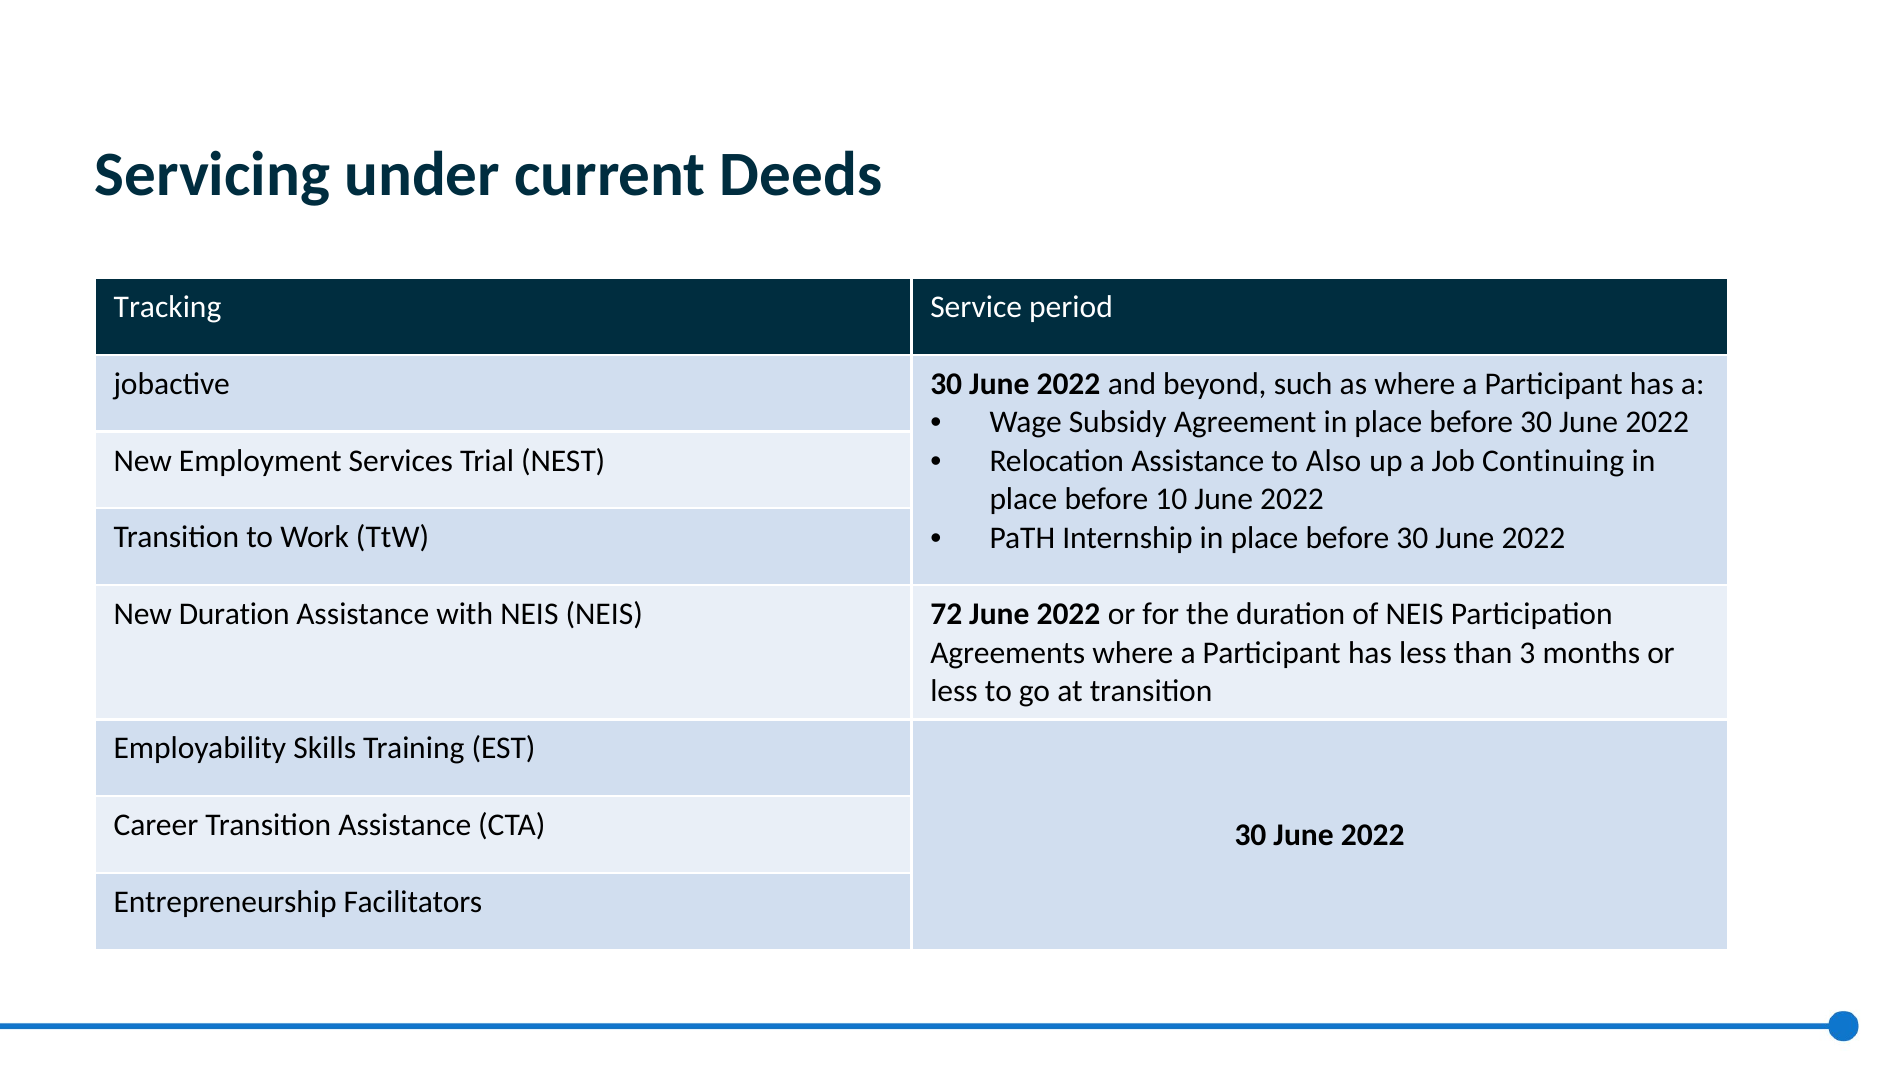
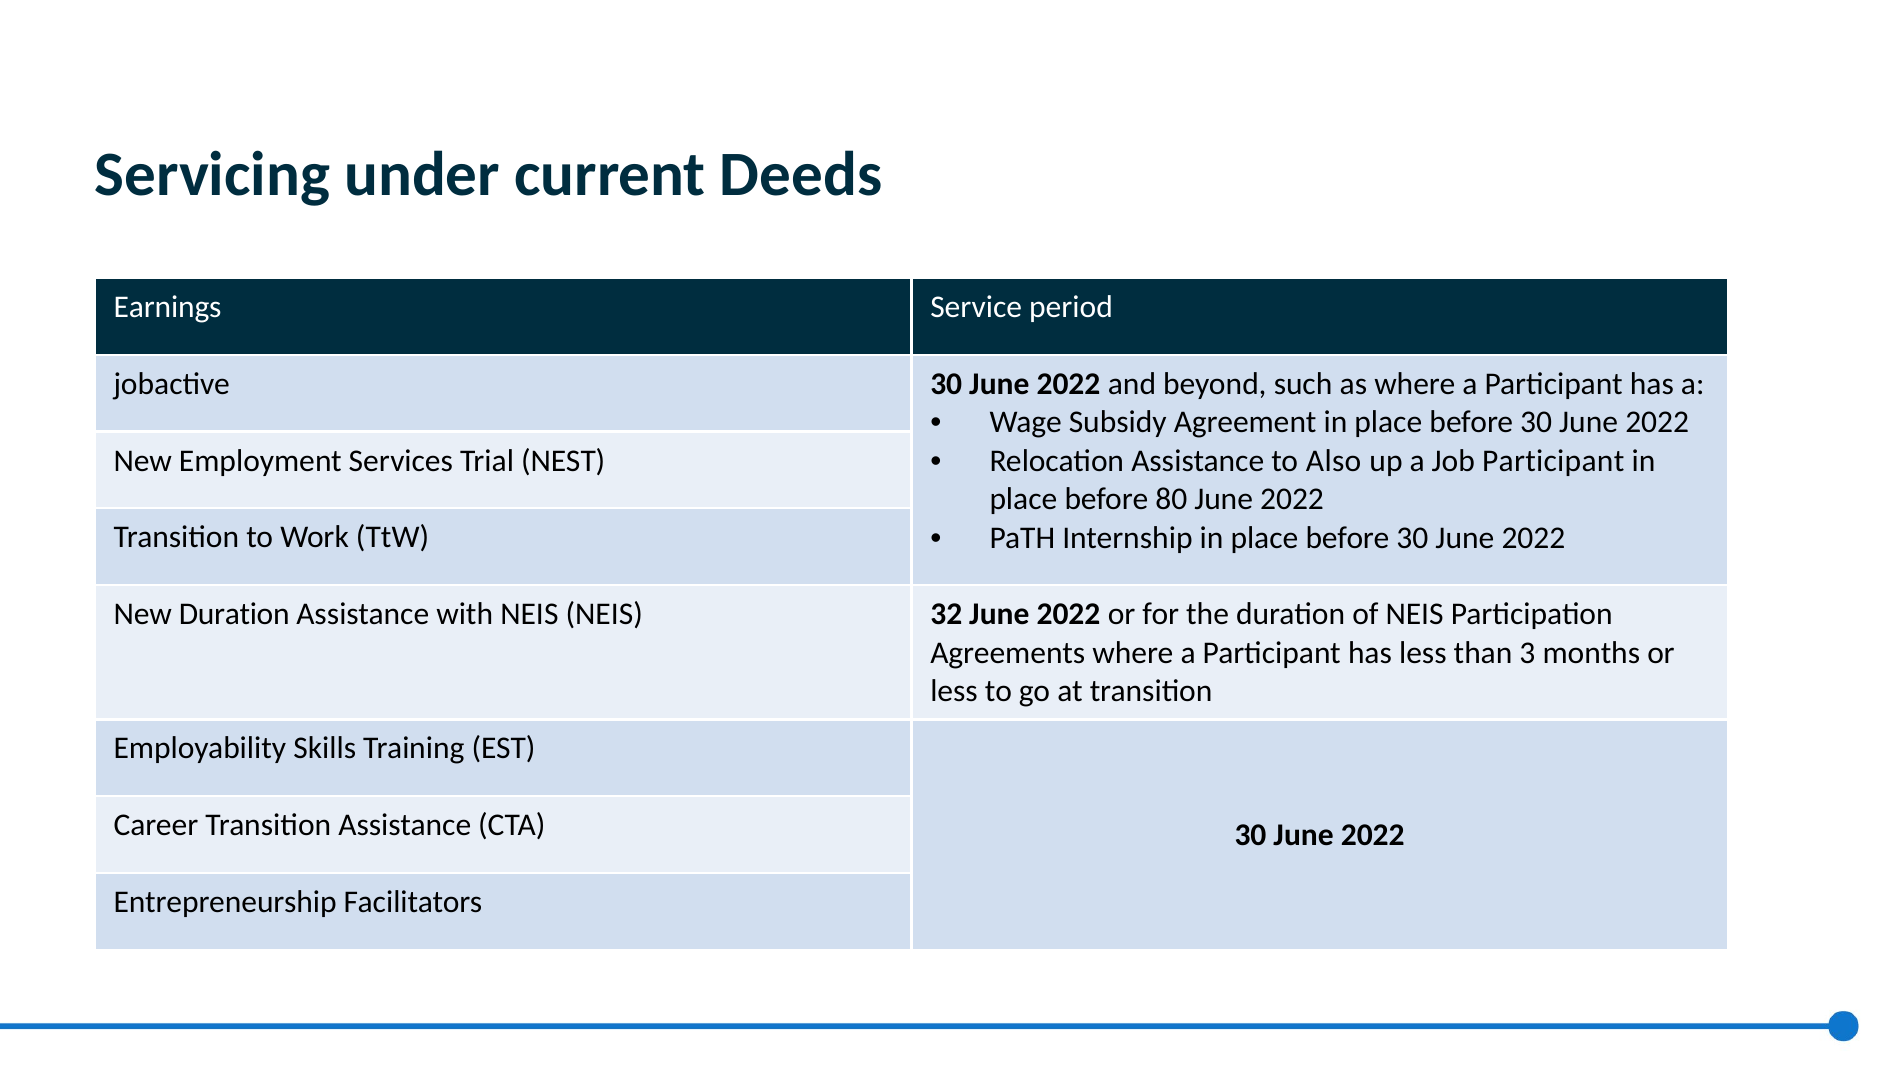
Tracking: Tracking -> Earnings
Job Continuing: Continuing -> Participant
10: 10 -> 80
72: 72 -> 32
